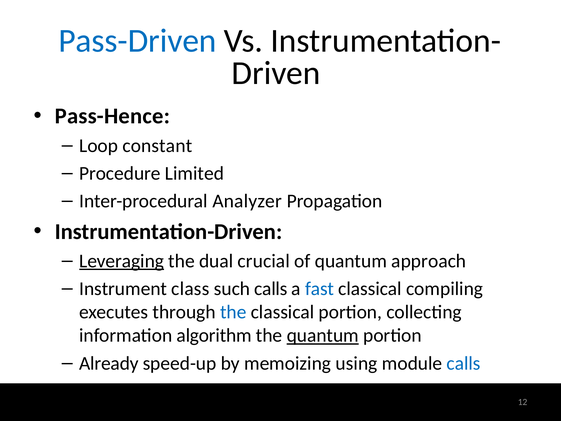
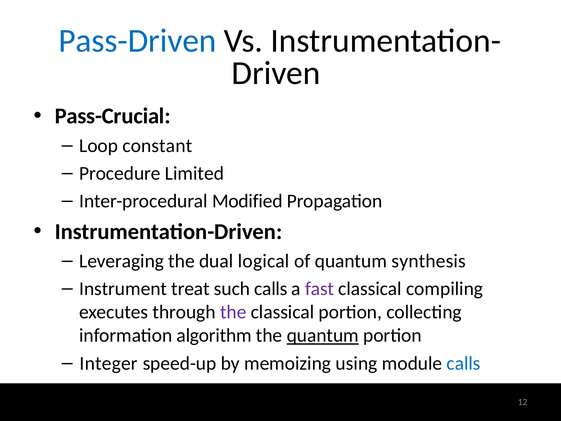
Pass-Hence: Pass-Hence -> Pass-Crucial
Analyzer: Analyzer -> Modified
Leveraging underline: present -> none
crucial: crucial -> logical
approach: approach -> synthesis
class: class -> treat
fast colour: blue -> purple
the at (233, 312) colour: blue -> purple
Already: Already -> Integer
